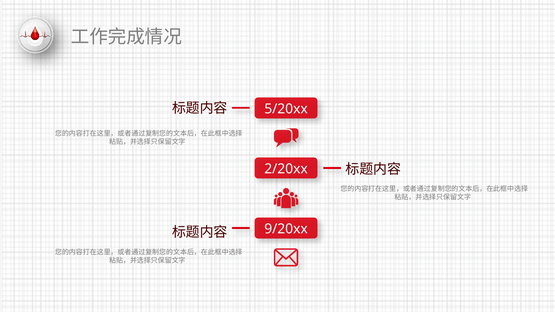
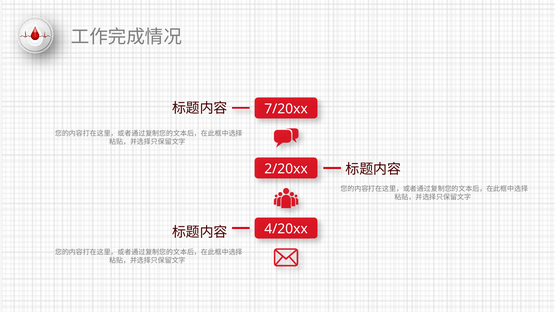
5/20xx: 5/20xx -> 7/20xx
9/20xx: 9/20xx -> 4/20xx
